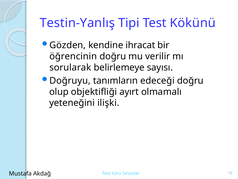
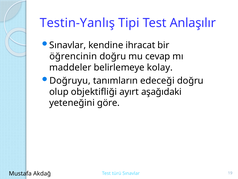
Kökünü: Kökünü -> Anlaşılır
Gözden at (68, 45): Gözden -> Sınavlar
verilir: verilir -> cevap
sorularak: sorularak -> maddeler
sayısı: sayısı -> kolay
olmamalı: olmamalı -> aşağıdaki
ilişki: ilişki -> göre
